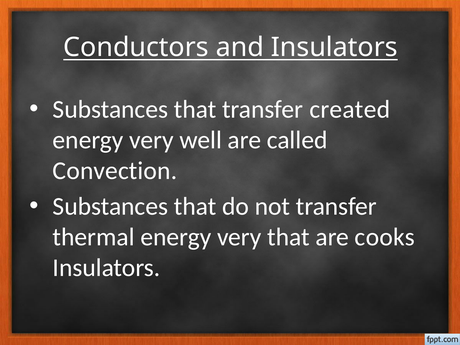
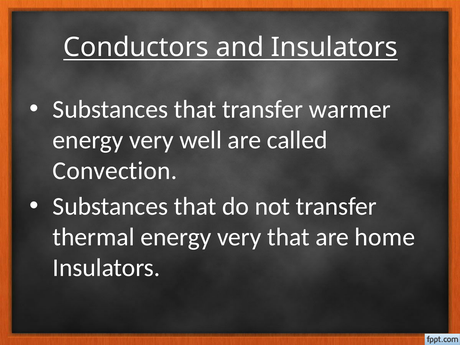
created: created -> warmer
cooks: cooks -> home
